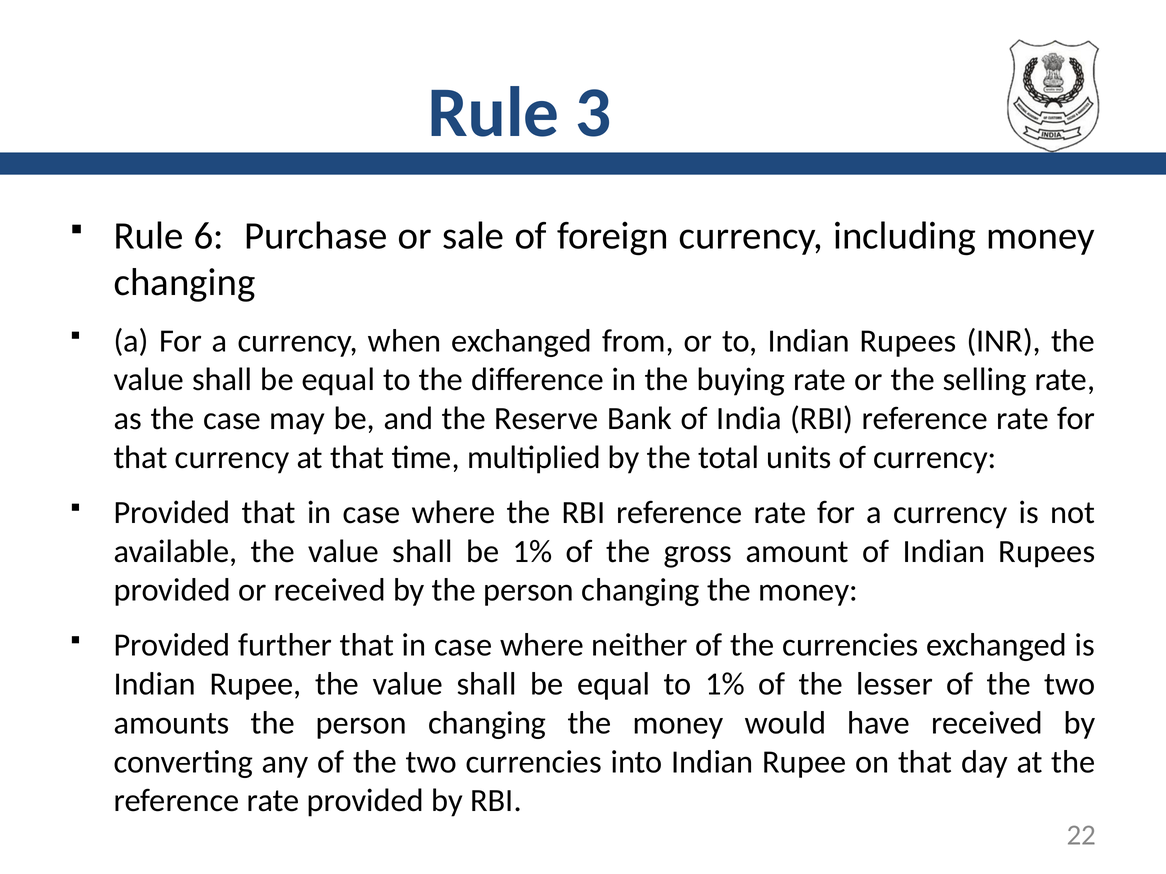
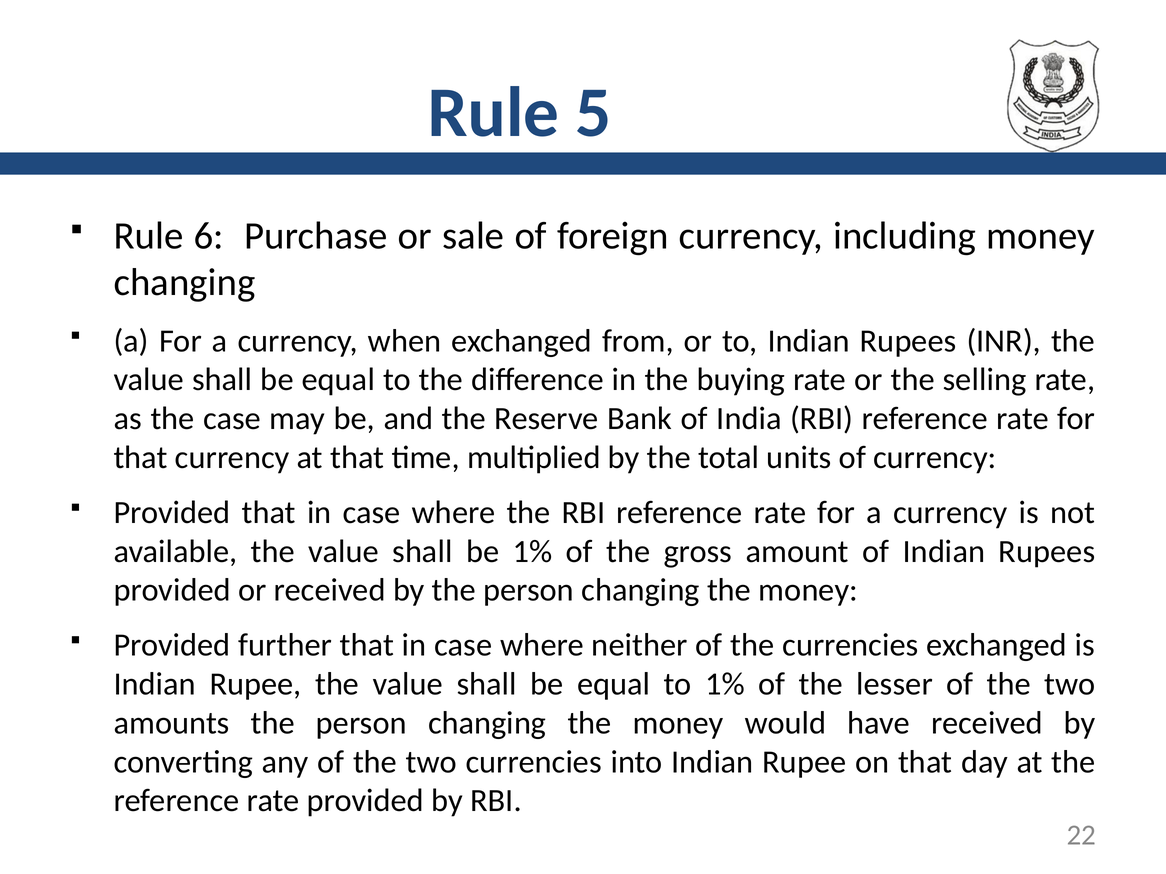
3: 3 -> 5
